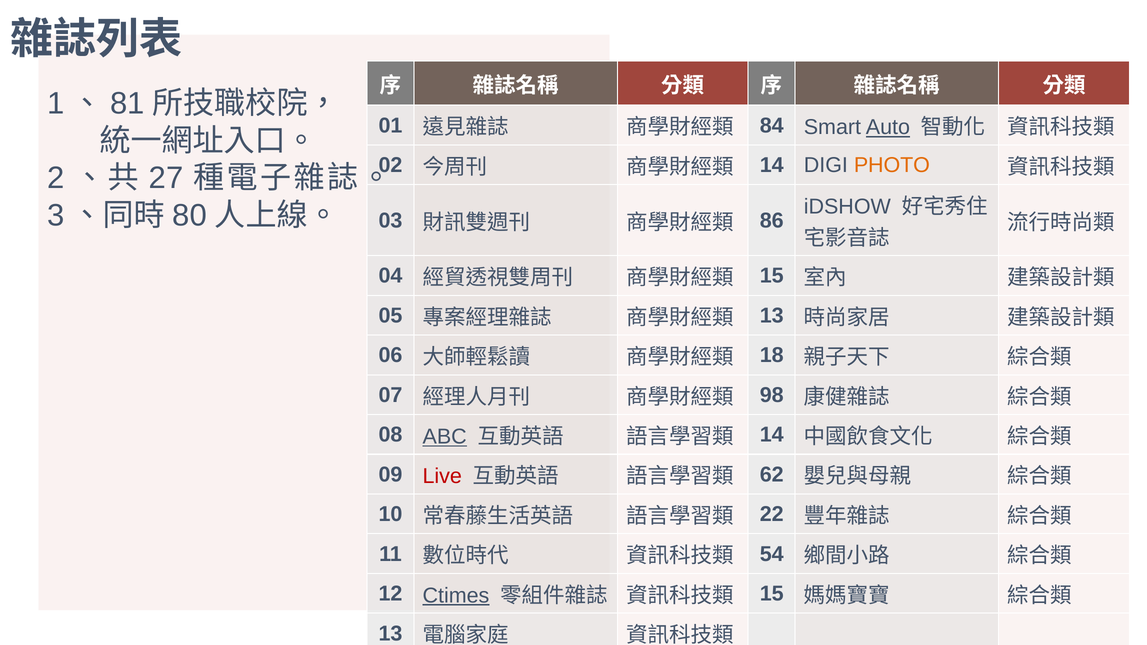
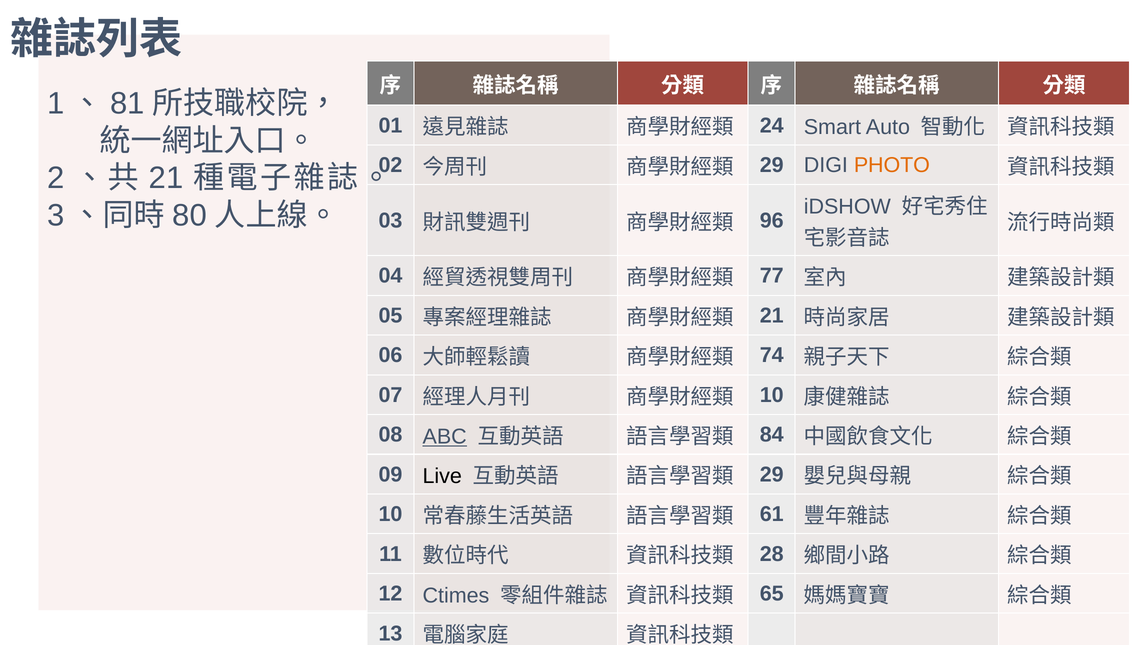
84: 84 -> 24
Auto underline: present -> none
14 at (772, 165): 14 -> 29
27 at (166, 178): 27 -> 21
86: 86 -> 96
15 at (772, 276): 15 -> 77
13 at (772, 316): 13 -> 21
18: 18 -> 74
98 at (772, 395): 98 -> 10
14 at (772, 435): 14 -> 84
Live colour: red -> black
62 at (772, 475): 62 -> 29
22: 22 -> 61
54: 54 -> 28
Ctimes underline: present -> none
15 at (772, 594): 15 -> 65
